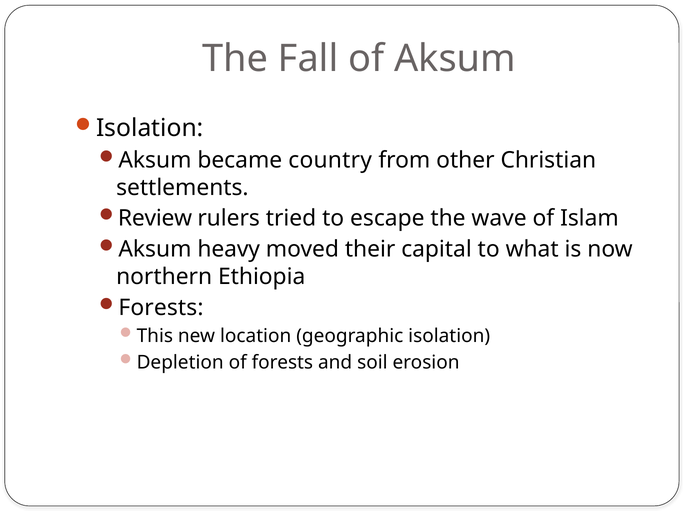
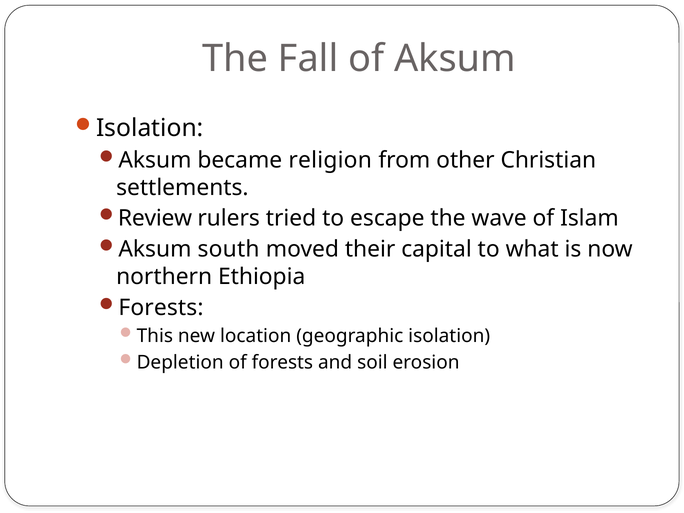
country: country -> religion
heavy: heavy -> south
